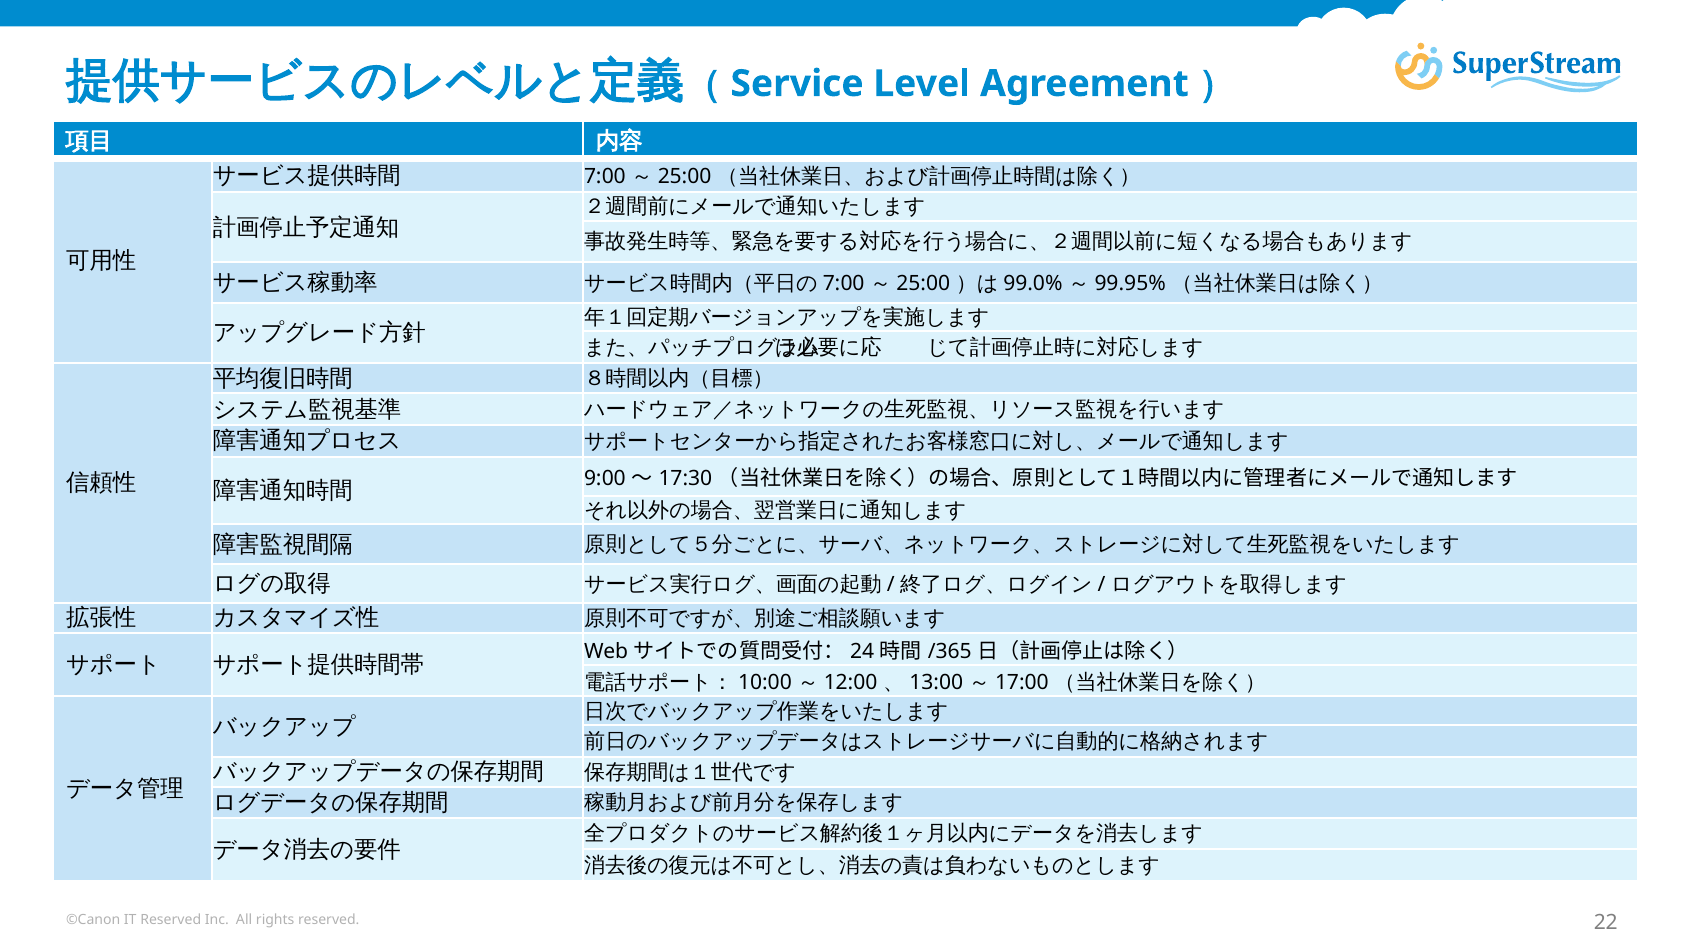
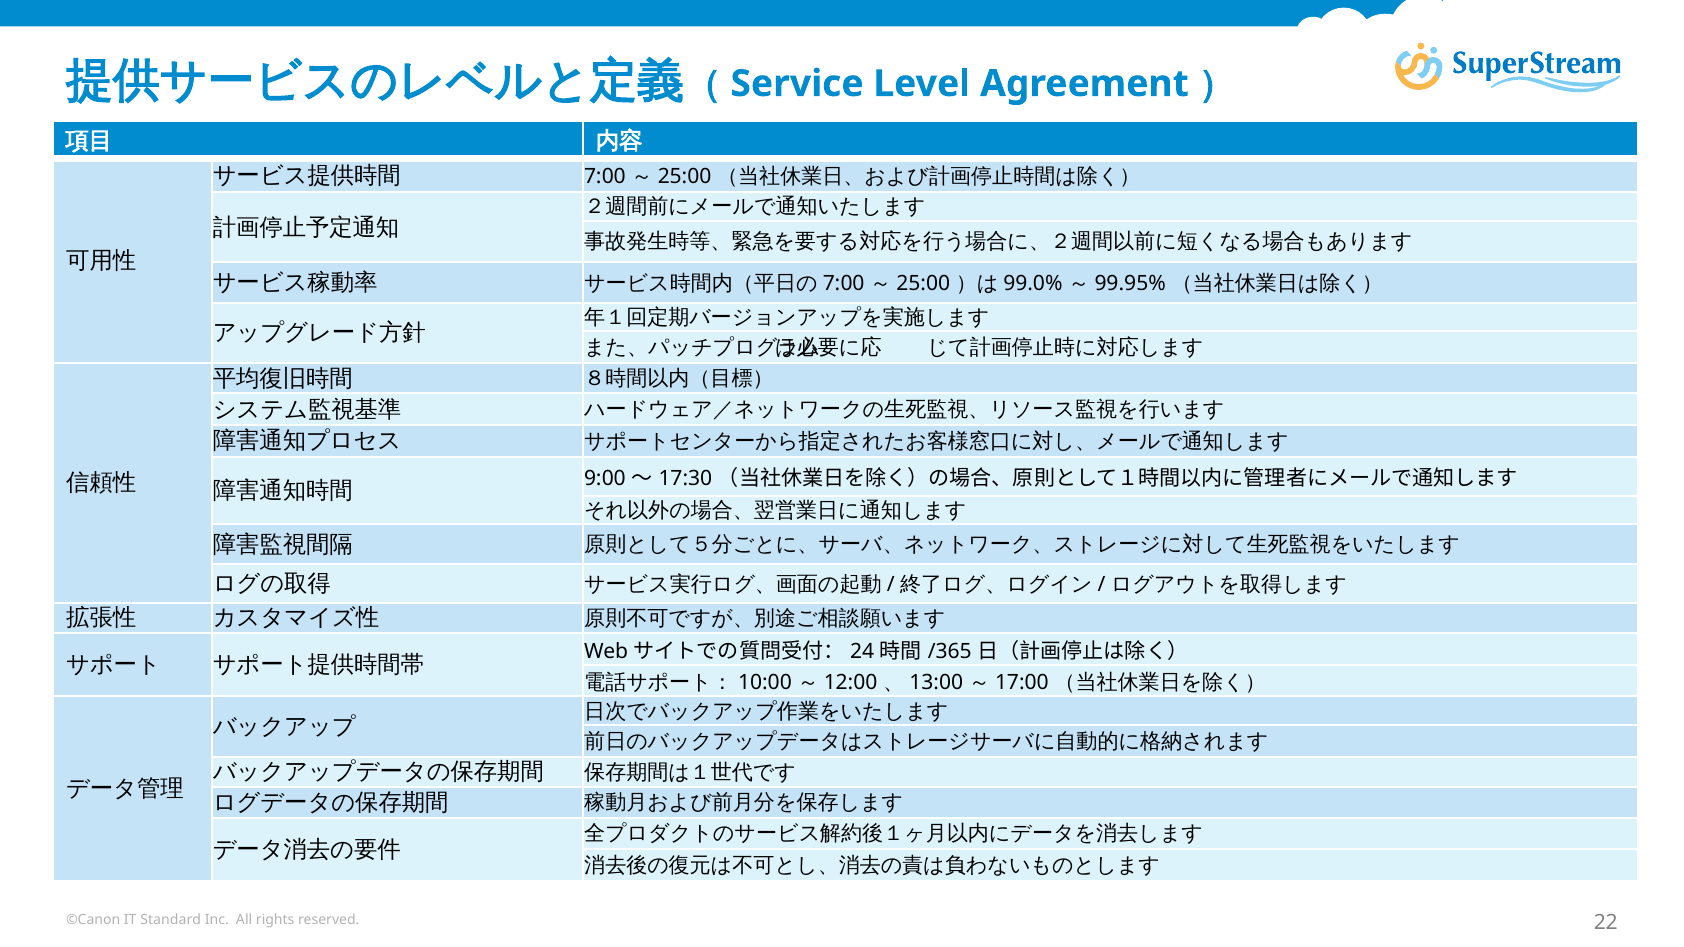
IT Reserved: Reserved -> Standard
